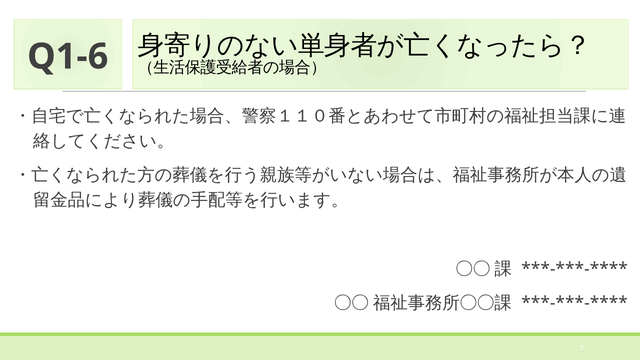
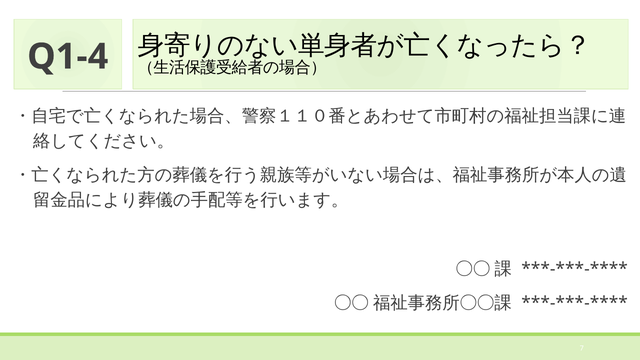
Q1-6: Q1-6 -> Q1-4
